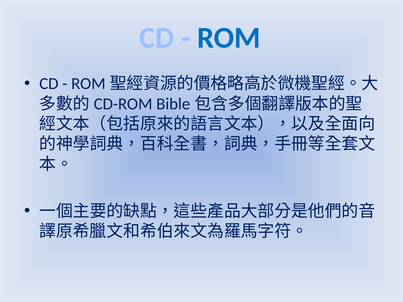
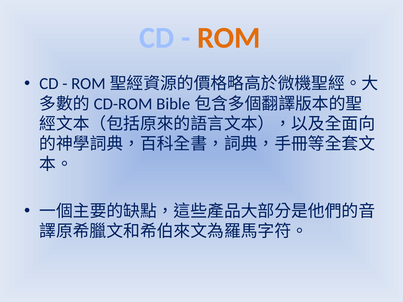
ROM colour: blue -> orange
